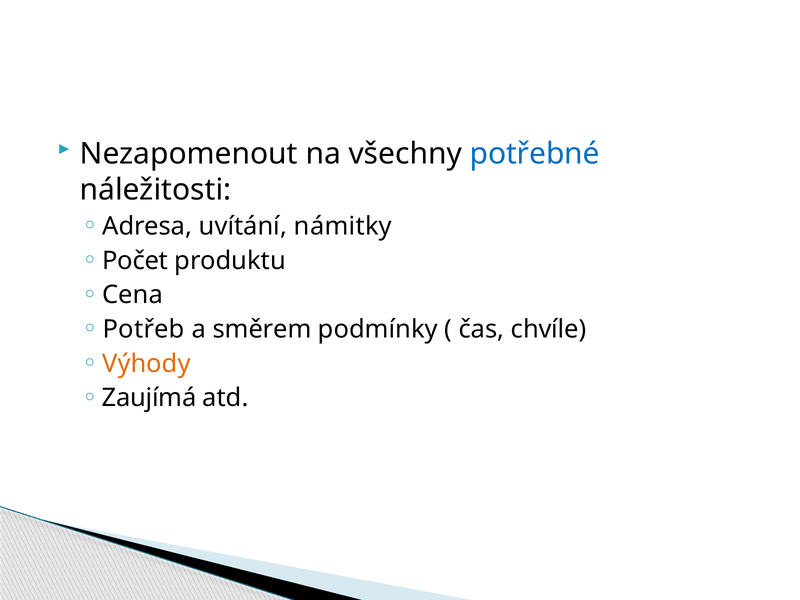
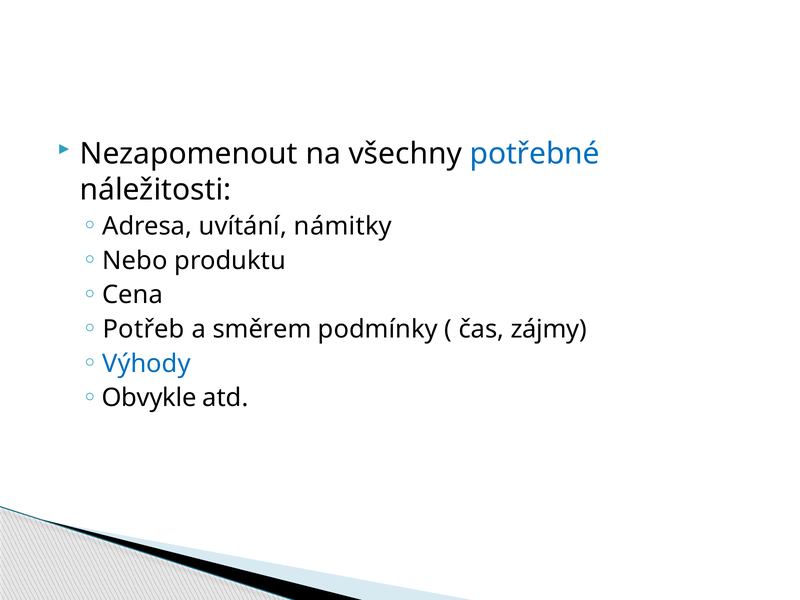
Počet: Počet -> Nebo
chvíle: chvíle -> zájmy
Výhody colour: orange -> blue
Zaujímá: Zaujímá -> Obvykle
